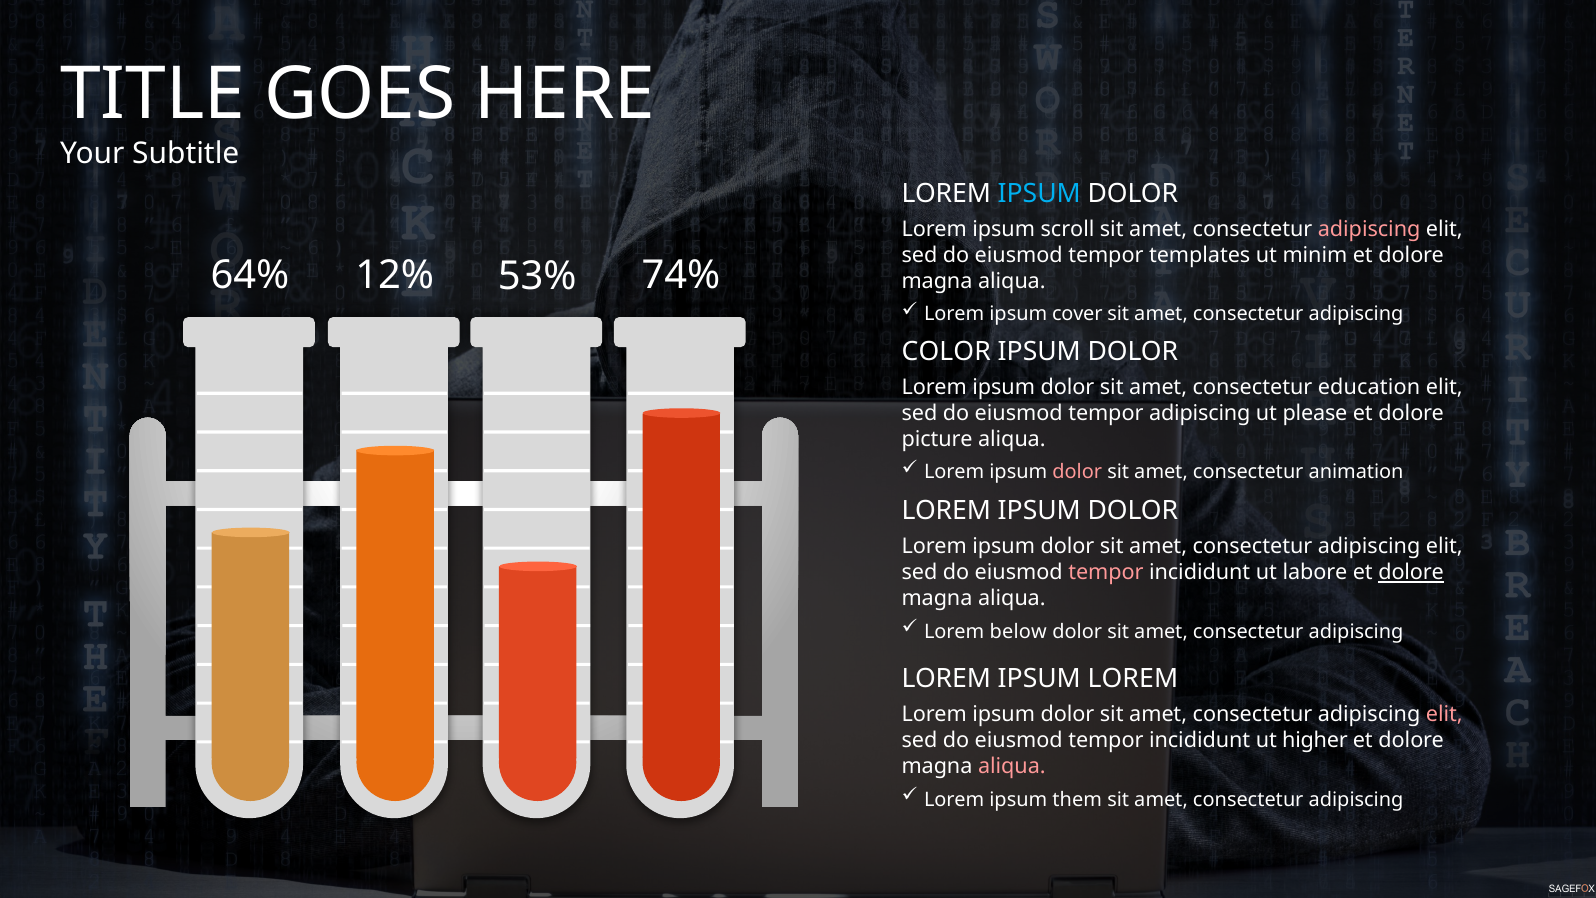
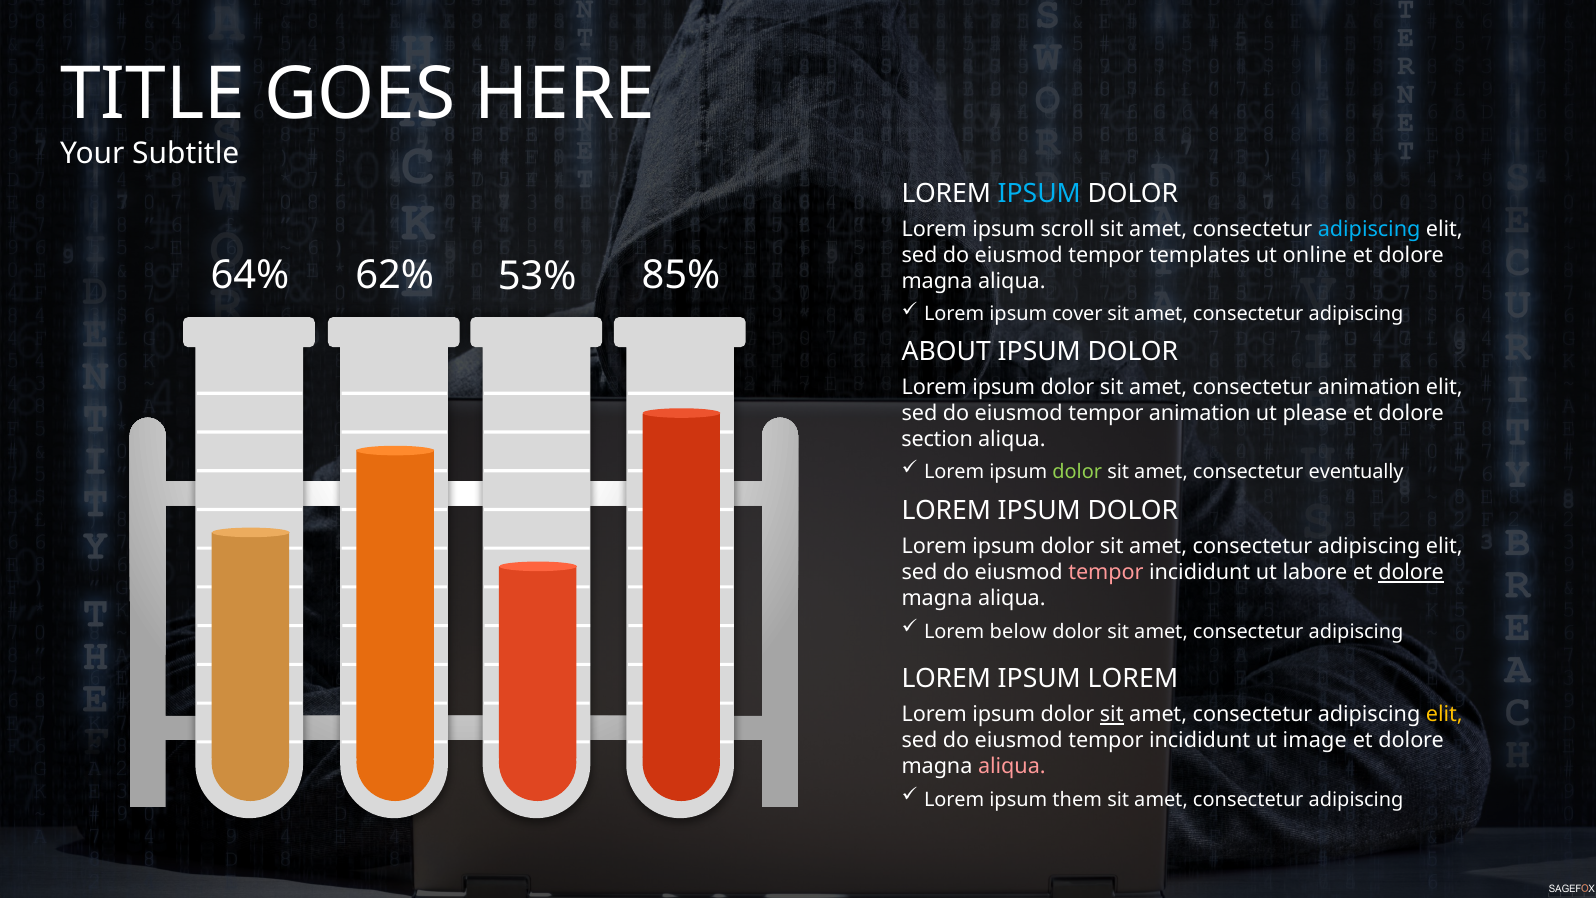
adipiscing at (1369, 229) colour: pink -> light blue
minim: minim -> online
12%: 12% -> 62%
74%: 74% -> 85%
COLOR: COLOR -> ABOUT
consectetur education: education -> animation
tempor adipiscing: adipiscing -> animation
picture: picture -> section
dolor at (1077, 472) colour: pink -> light green
animation: animation -> eventually
sit at (1112, 715) underline: none -> present
elit at (1444, 715) colour: pink -> yellow
higher: higher -> image
